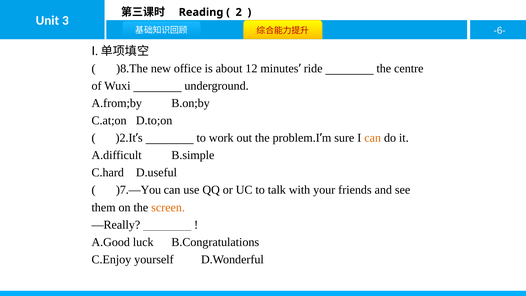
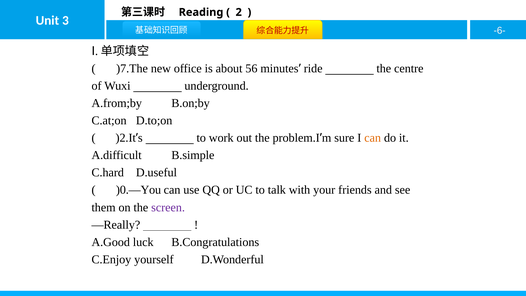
)8.The: )8.The -> )7.The
12: 12 -> 56
)7.—You: )7.—You -> )0.—You
screen colour: orange -> purple
